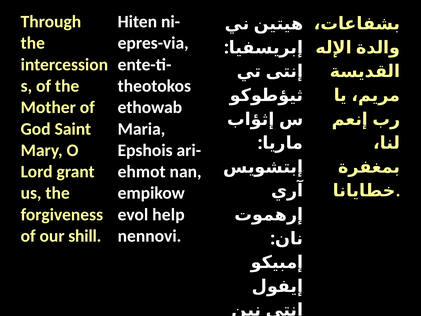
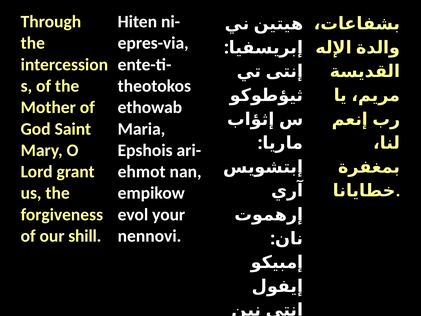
help: help -> your
